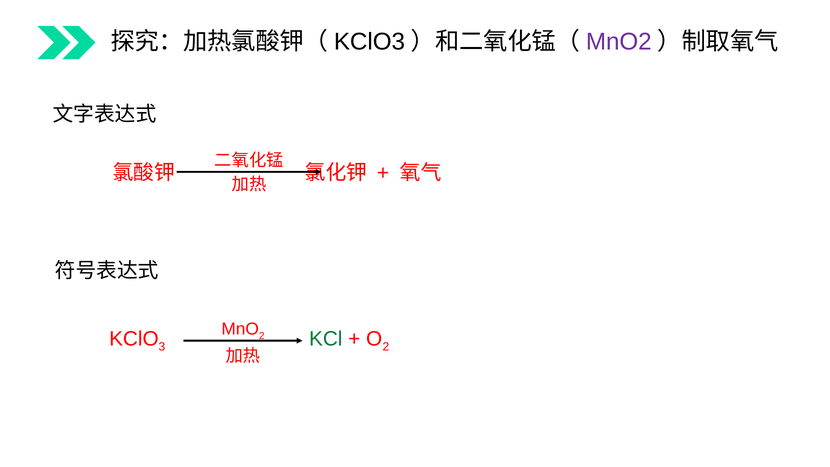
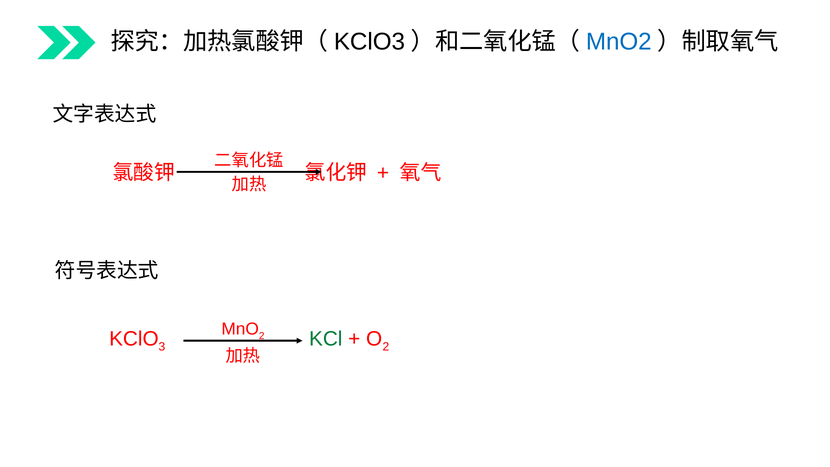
MnO2 colour: purple -> blue
